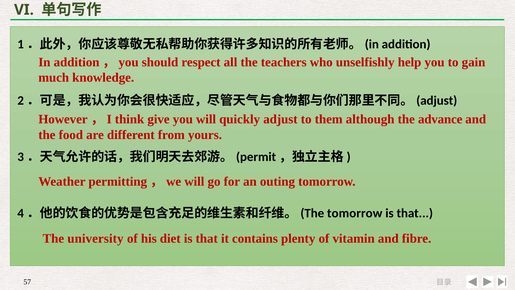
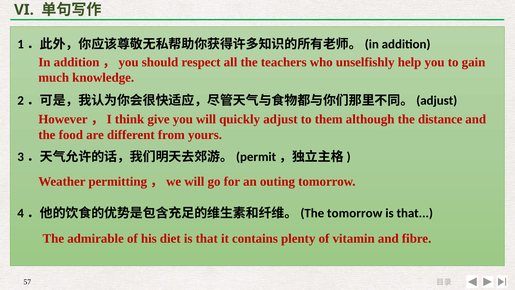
advance: advance -> distance
university: university -> admirable
